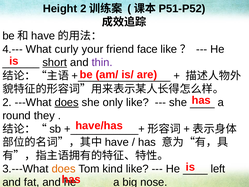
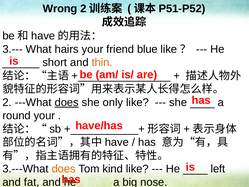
Height: Height -> Wrong
4.---: 4.--- -> 3.---
curly: curly -> hairs
face: face -> blue
short underline: present -> none
thin colour: purple -> orange
round they: they -> your
